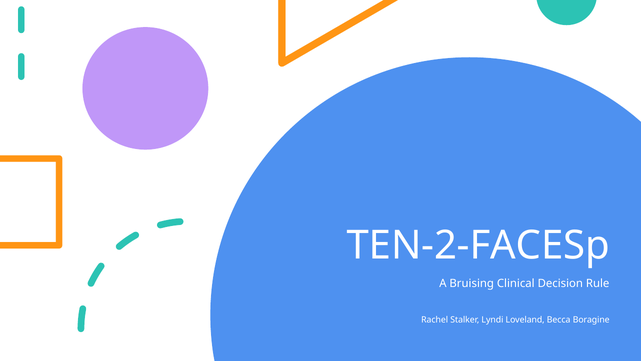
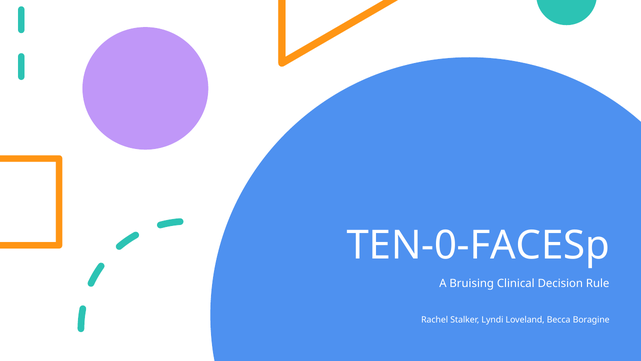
TEN-2-FACESp: TEN-2-FACESp -> TEN-0-FACESp
